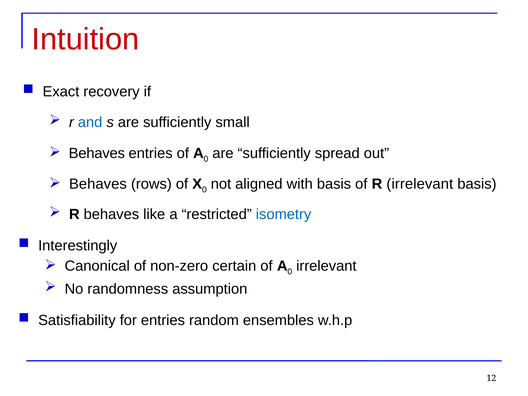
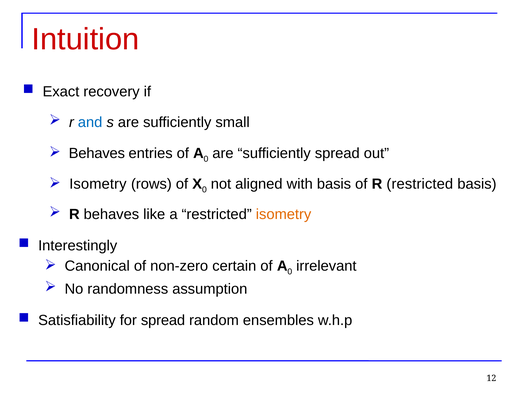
Behaves at (98, 184): Behaves -> Isometry
R irrelevant: irrelevant -> restricted
isometry at (284, 214) colour: blue -> orange
for entries: entries -> spread
